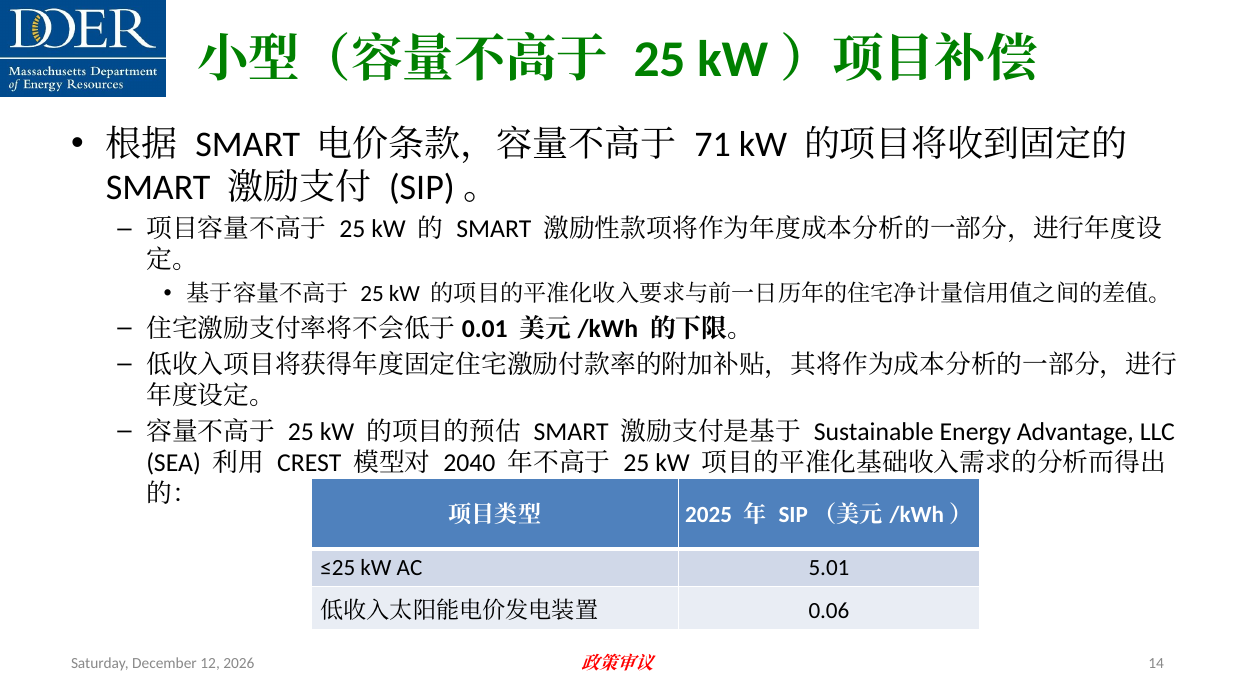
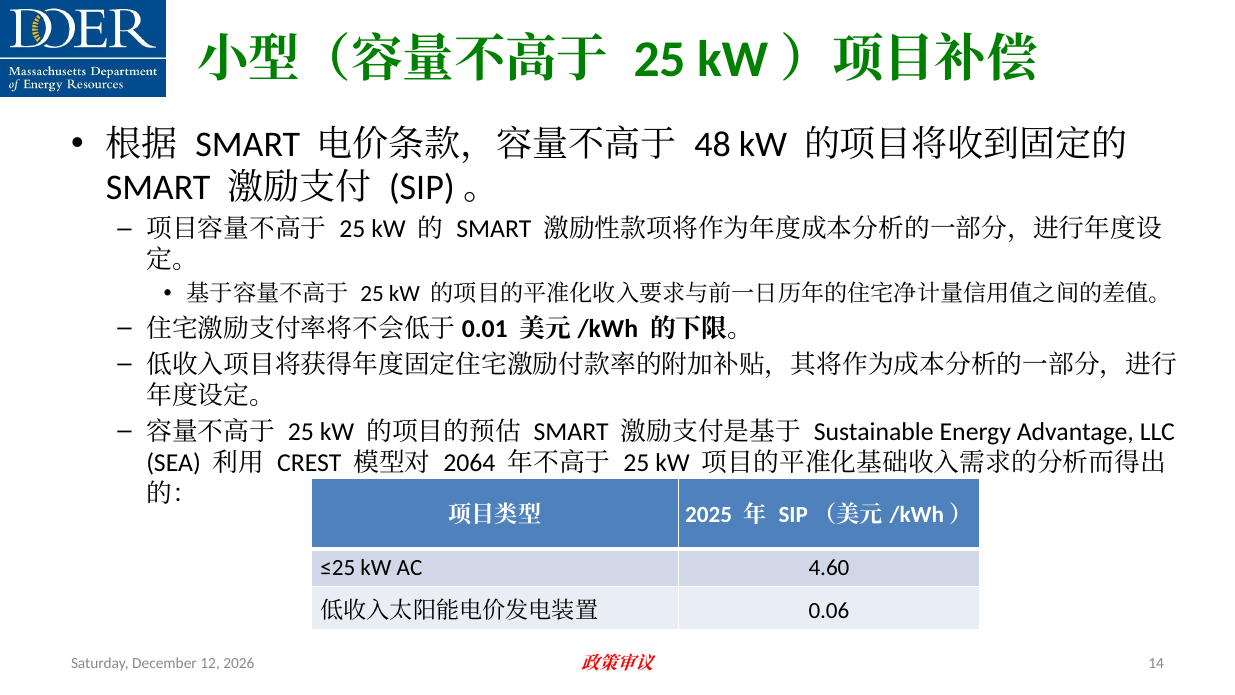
71: 71 -> 48
2040: 2040 -> 2064
5.01: 5.01 -> 4.60
